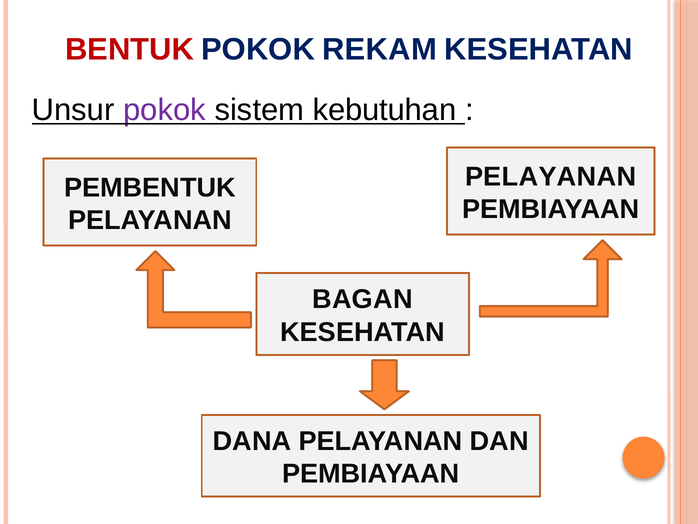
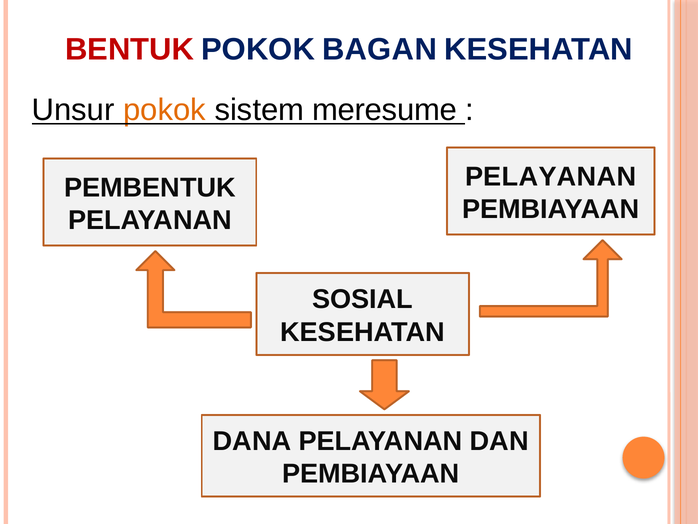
REKAM: REKAM -> BAGAN
pokok at (165, 110) colour: purple -> orange
kebutuhan: kebutuhan -> meresume
BAGAN: BAGAN -> SOSIAL
